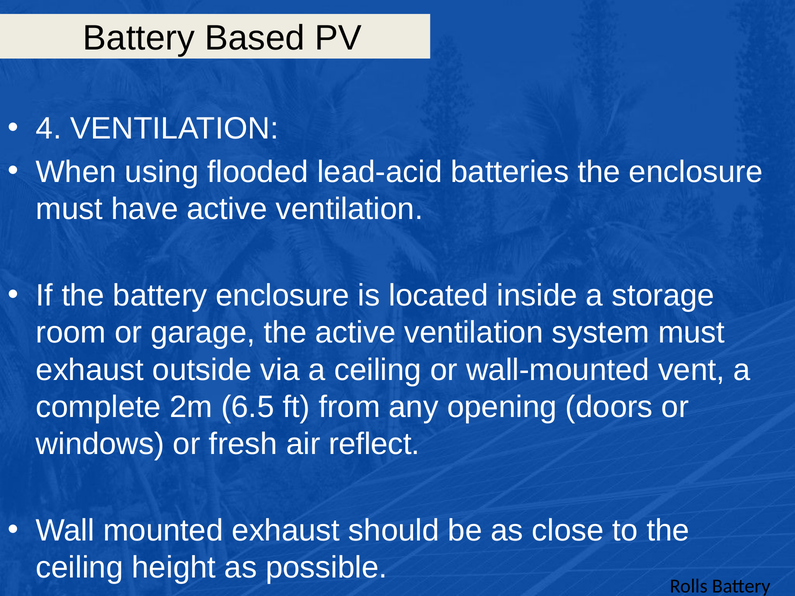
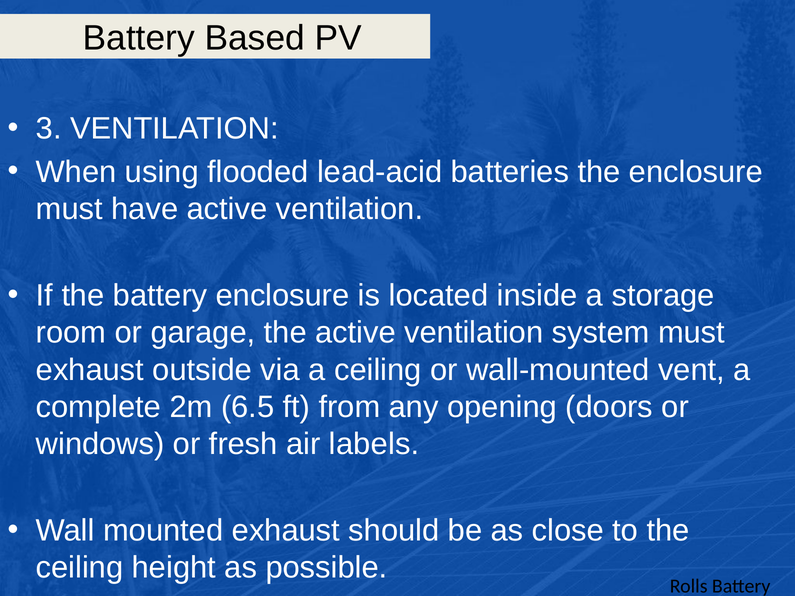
4: 4 -> 3
reflect: reflect -> labels
